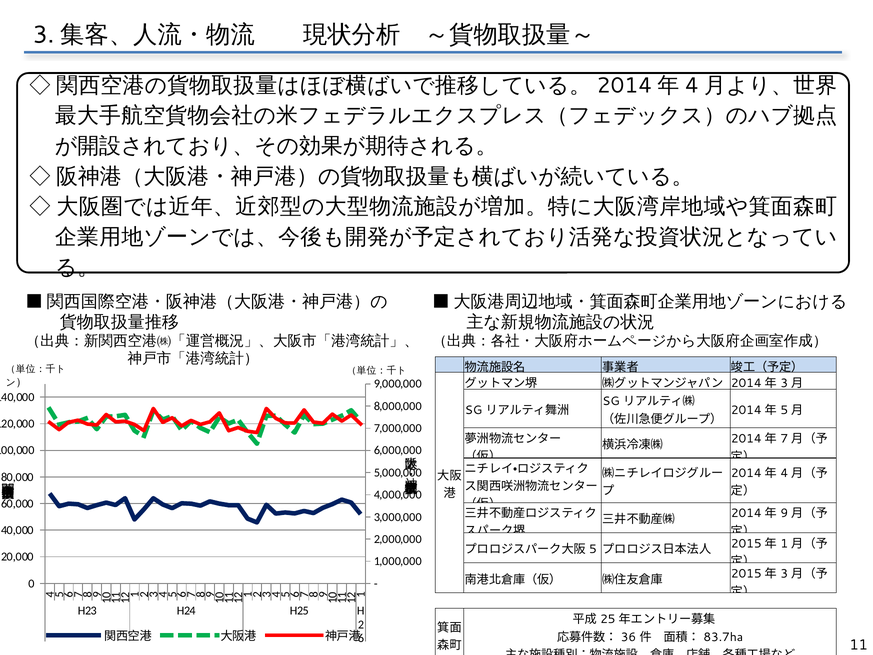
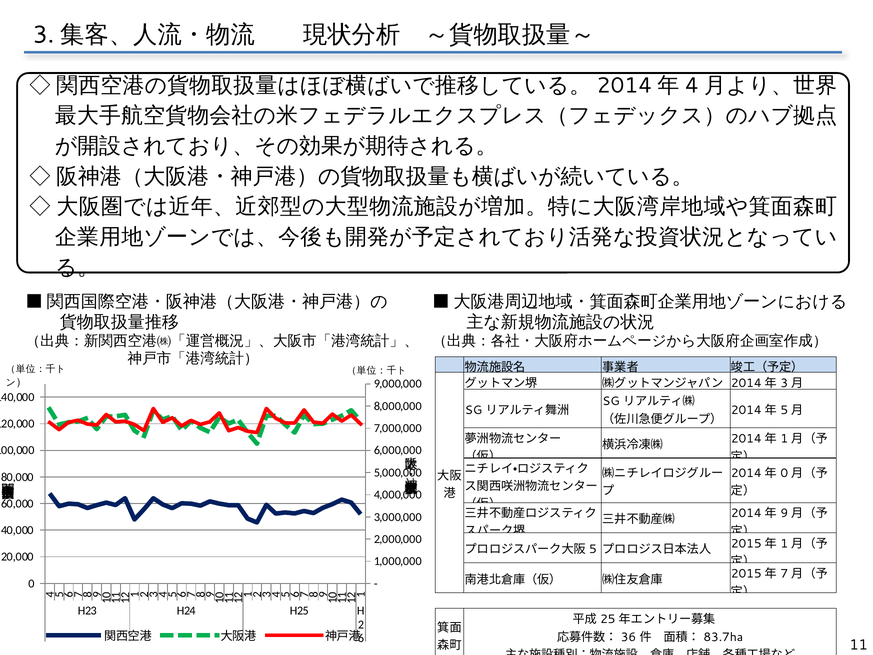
7 at (784, 439): 7 -> 1
4 at (784, 473): 4 -> 0
3 at (784, 573): 3 -> 7
